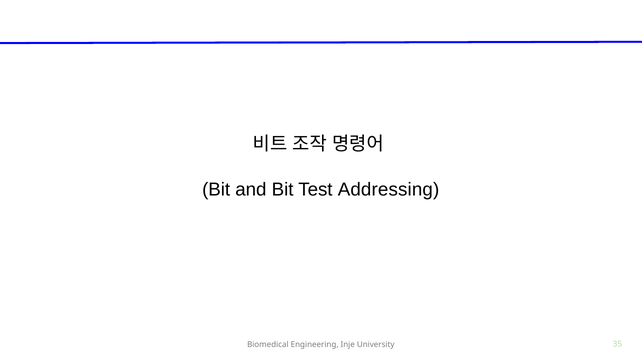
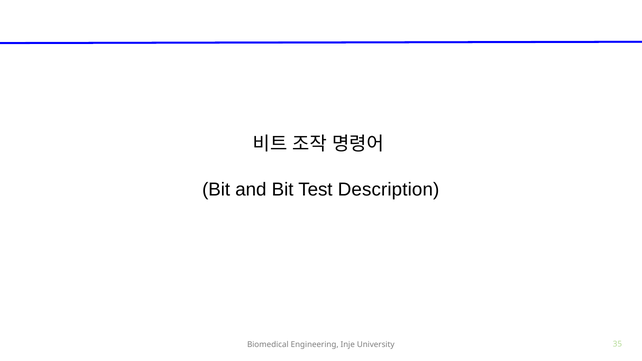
Addressing: Addressing -> Description
